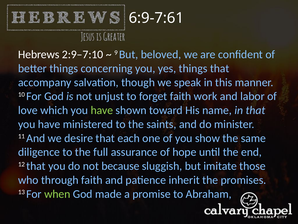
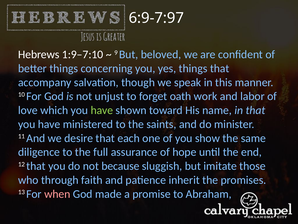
6:9-7:61: 6:9-7:61 -> 6:9-7:97
2:9–7:10: 2:9–7:10 -> 1:9–7:10
forget faith: faith -> oath
when colour: light green -> pink
